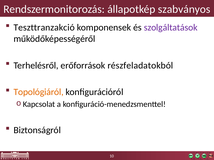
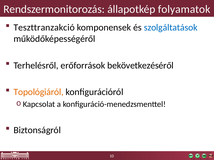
szabványos: szabványos -> folyamatok
szolgáltatások colour: purple -> blue
részfeladatokból: részfeladatokból -> bekövetkezéséről
